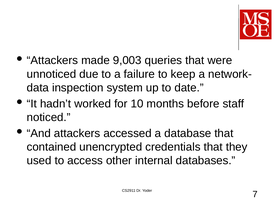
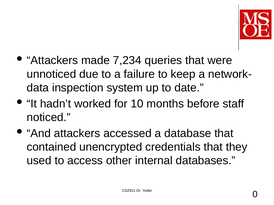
9,003: 9,003 -> 7,234
7: 7 -> 0
